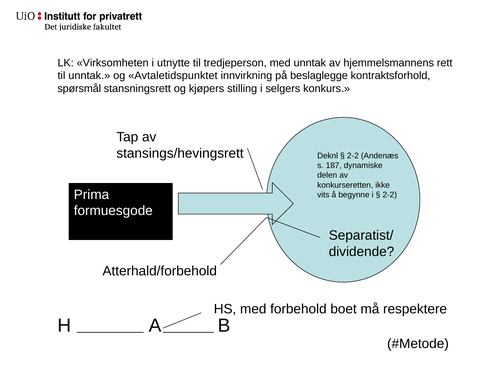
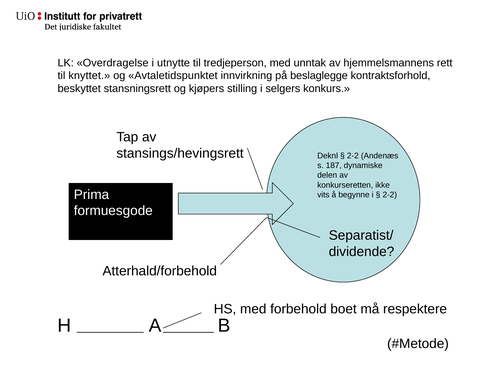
Virksomheten: Virksomheten -> Overdragelse
til unntak: unntak -> knyttet
spørsmål: spørsmål -> beskyttet
